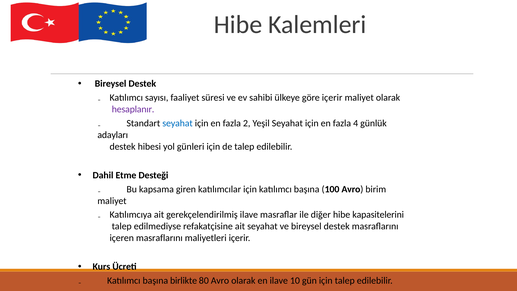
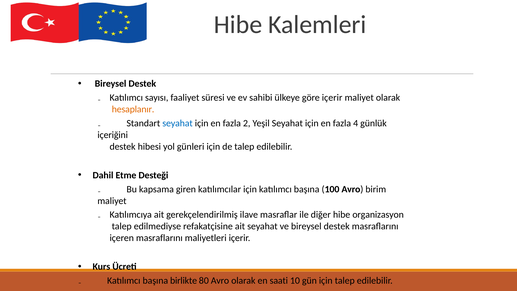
hesaplanır colour: purple -> orange
adayları: adayları -> içeriğini
kapasitelerini: kapasitelerini -> organizasyon
en ilave: ilave -> saati
